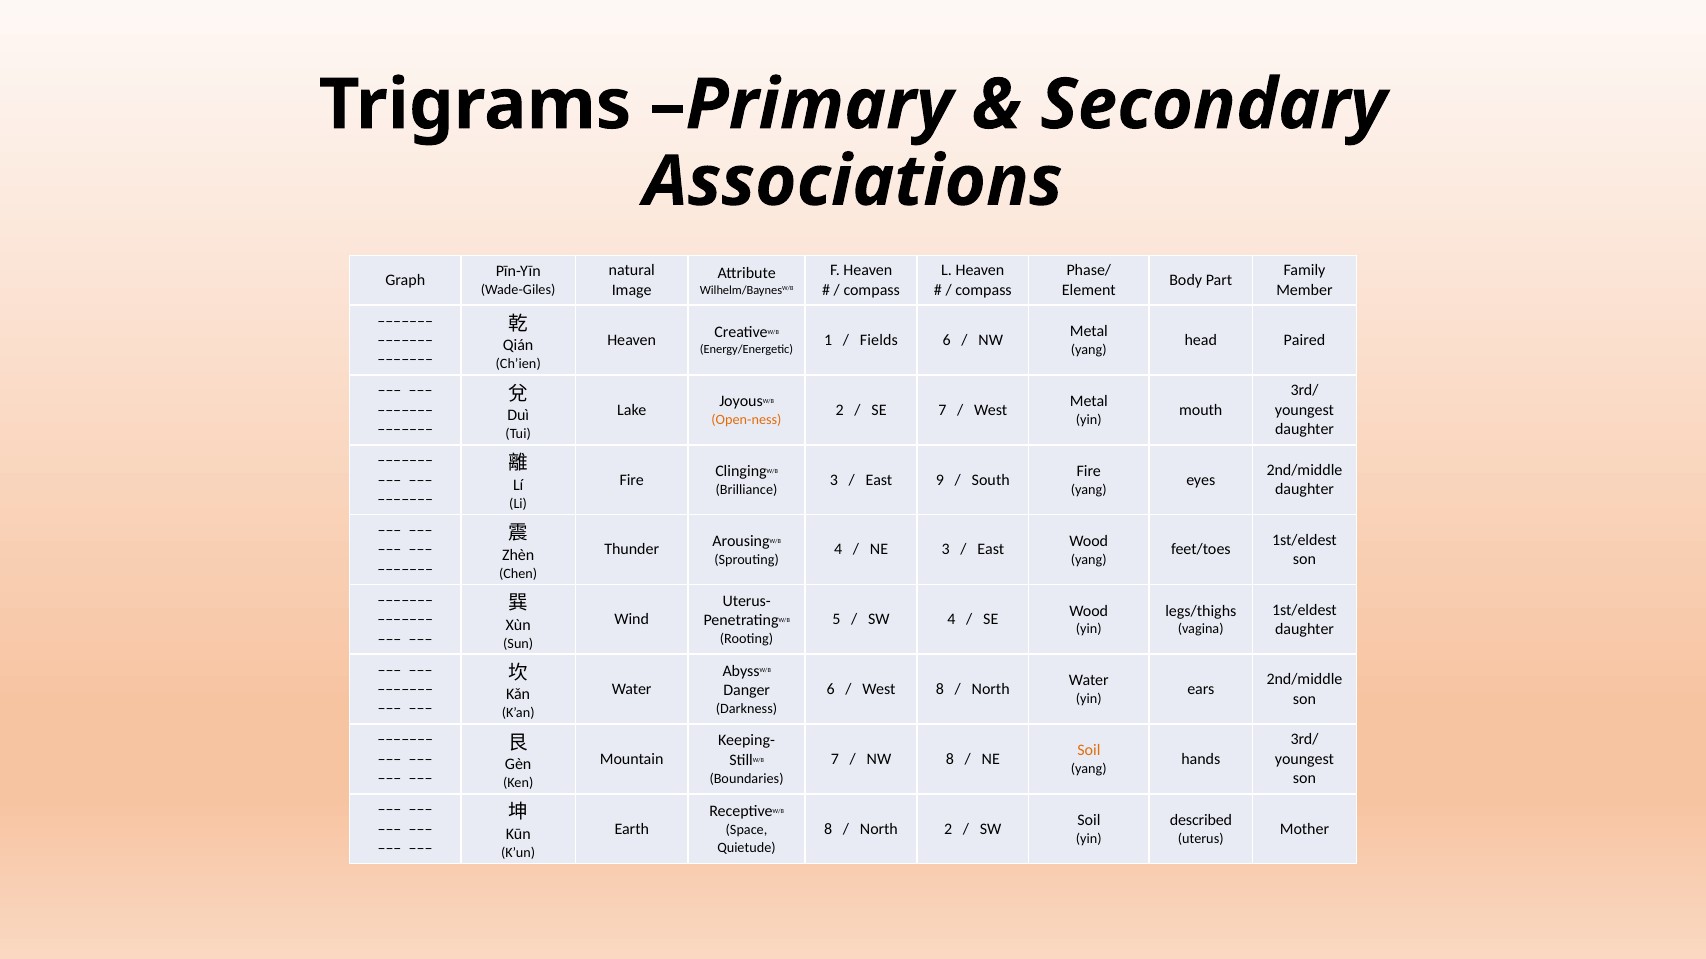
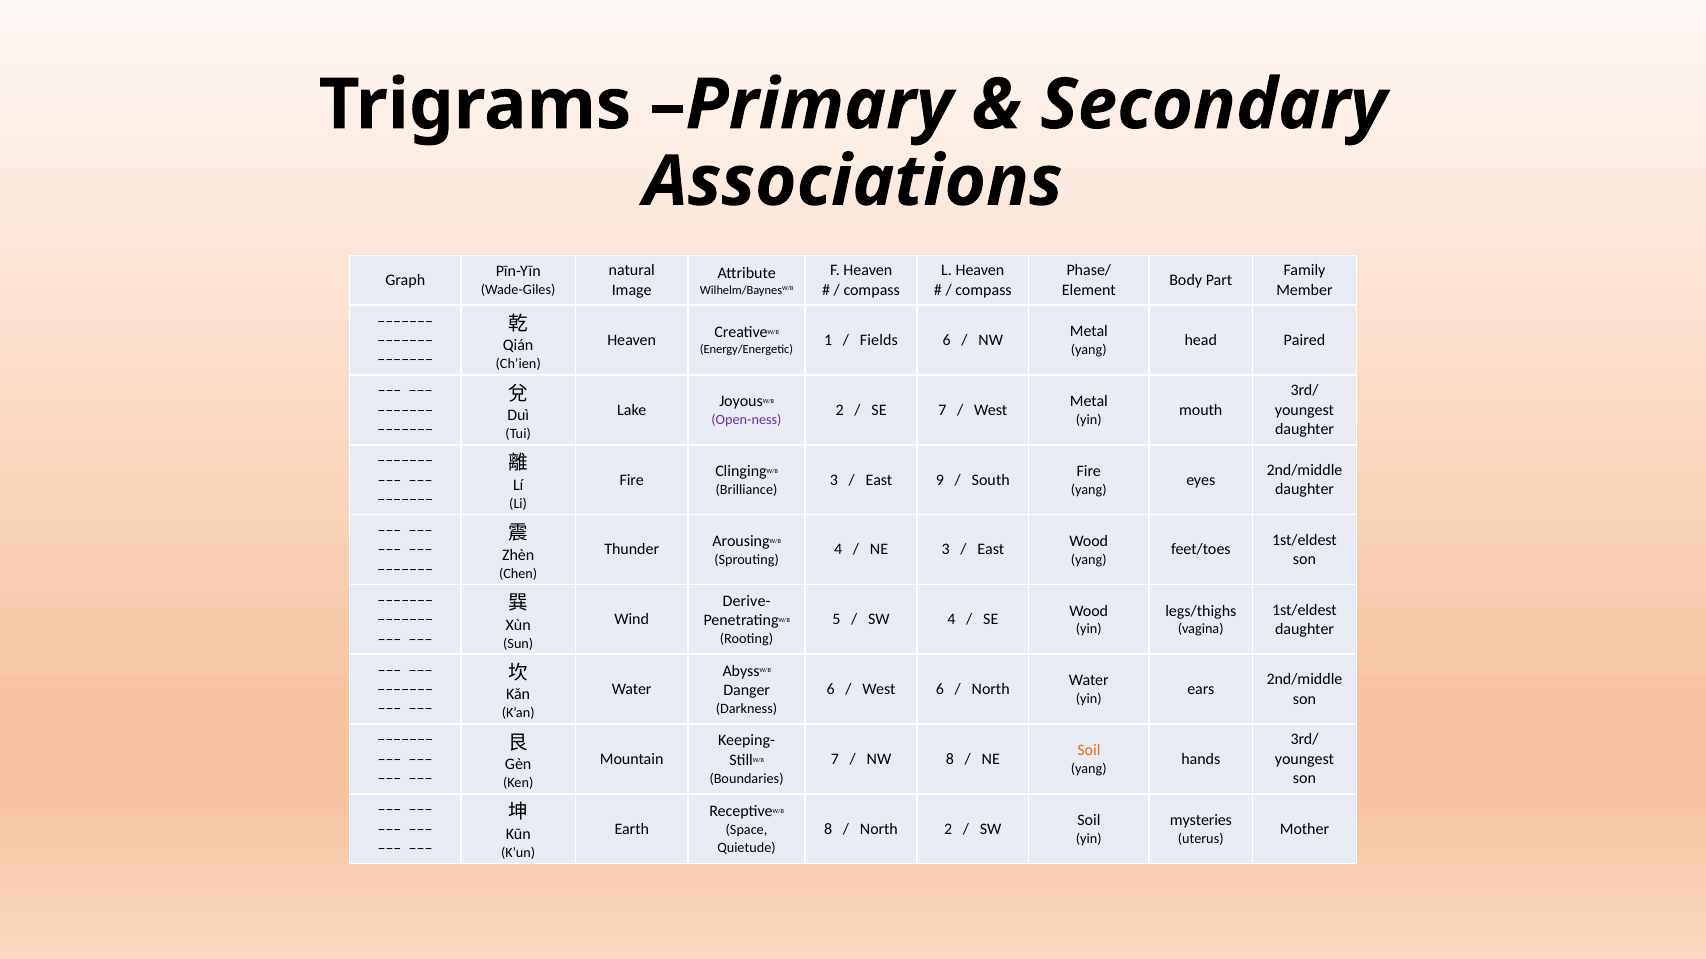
Open-ness colour: orange -> purple
Uterus-: Uterus- -> Derive-
West 8: 8 -> 6
described: described -> mysteries
